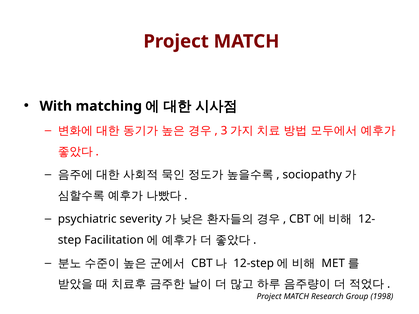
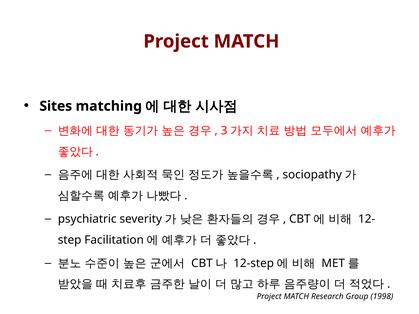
With: With -> Sites
